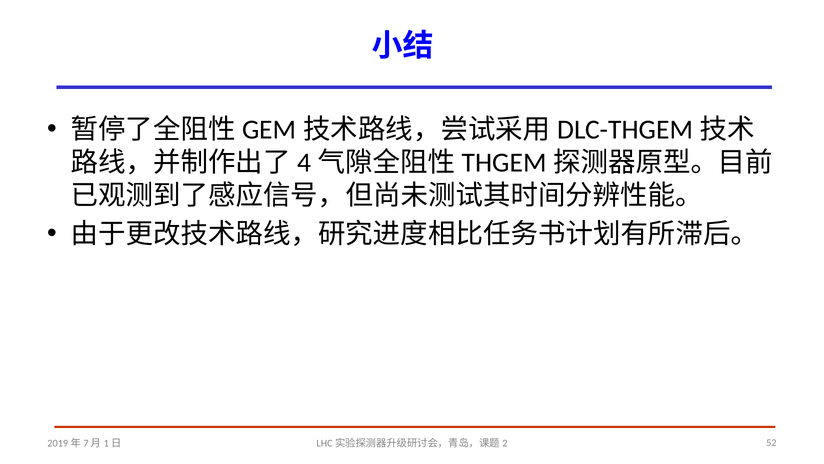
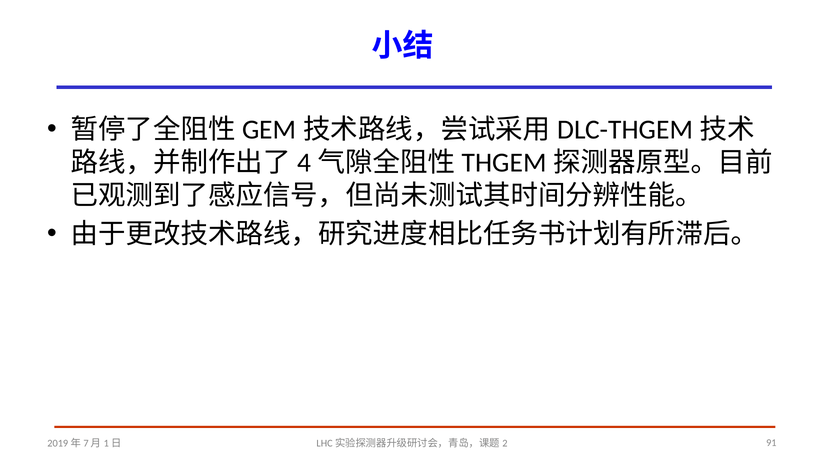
52: 52 -> 91
